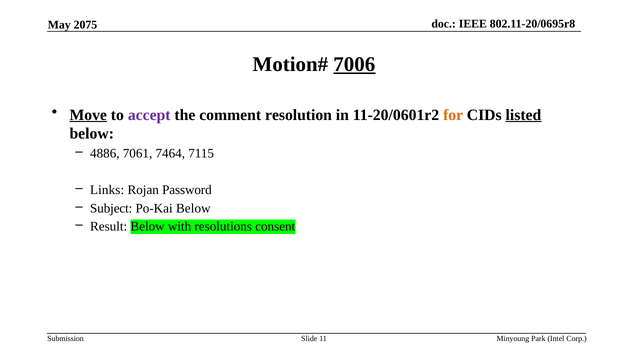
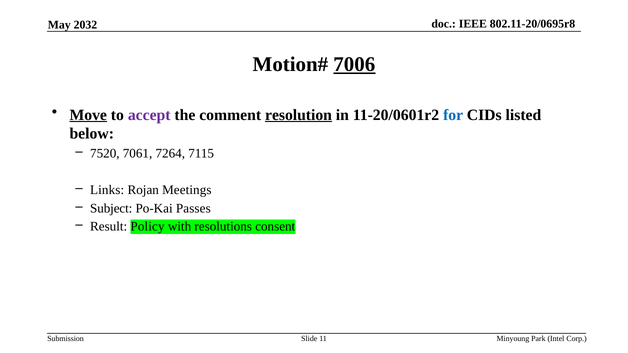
2075: 2075 -> 2032
resolution underline: none -> present
for colour: orange -> blue
listed underline: present -> none
4886: 4886 -> 7520
7464: 7464 -> 7264
Password: Password -> Meetings
Po-Kai Below: Below -> Passes
Result Below: Below -> Policy
